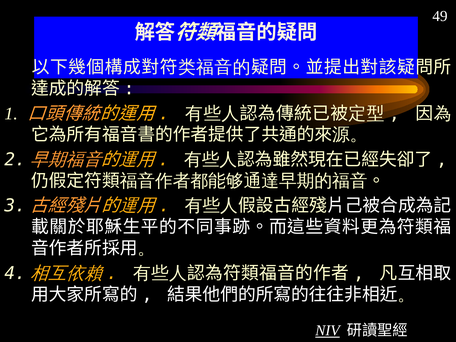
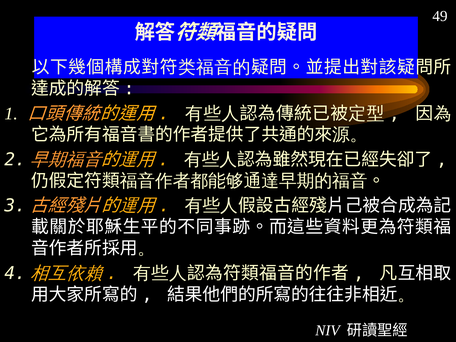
NIV underline: present -> none
